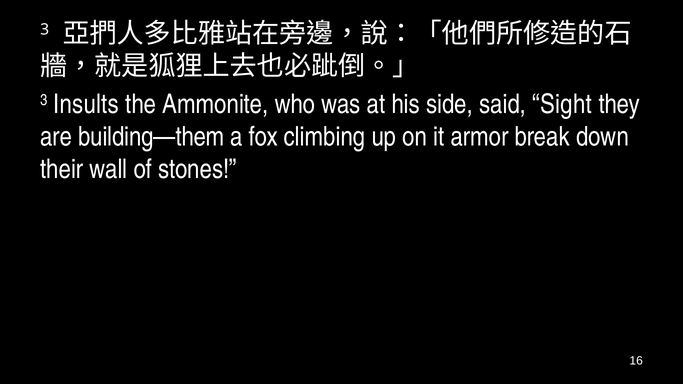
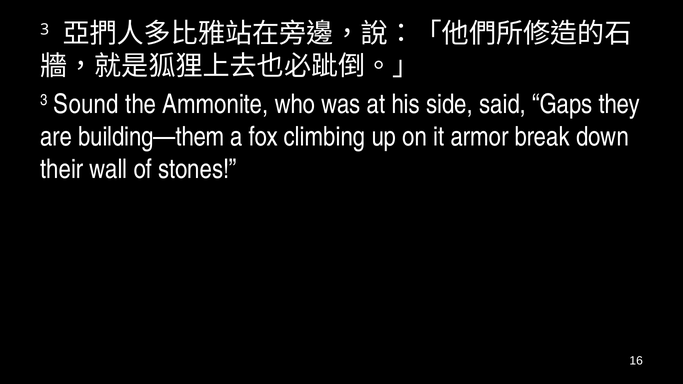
Insults: Insults -> Sound
Sight: Sight -> Gaps
